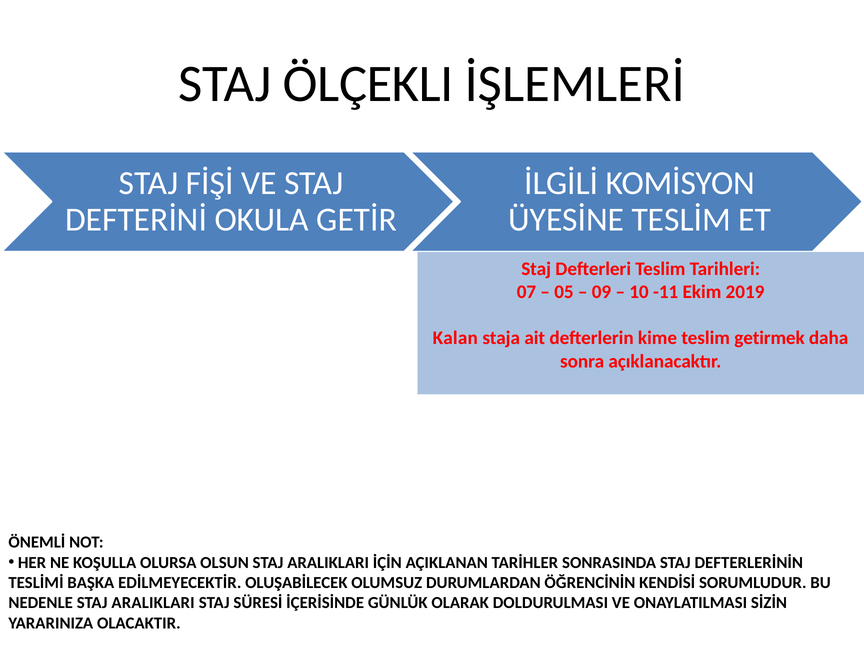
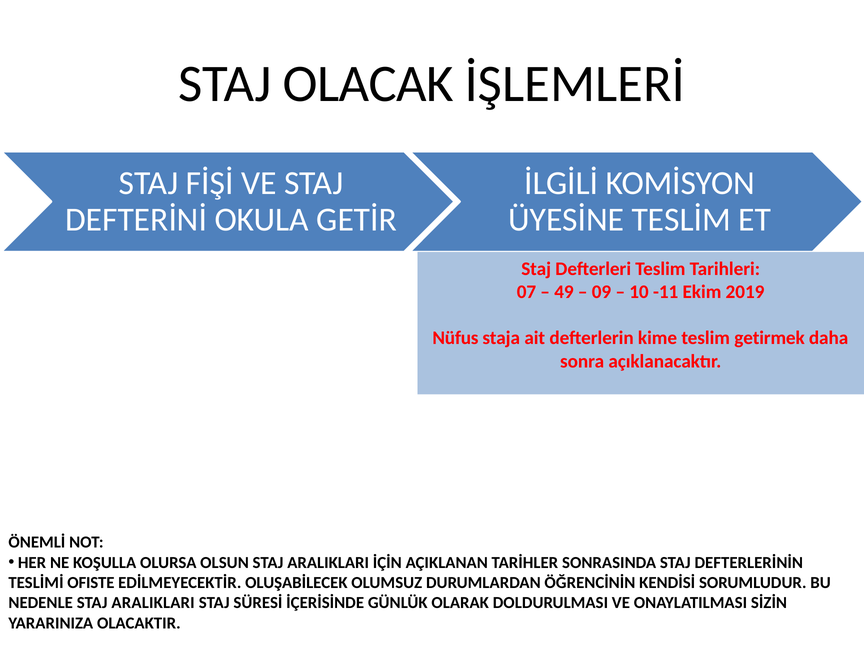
ÖLÇEKLI: ÖLÇEKLI -> OLACAK
05: 05 -> 49
Kalan: Kalan -> Nüfus
BAŞKA: BAŞKA -> OFISTE
